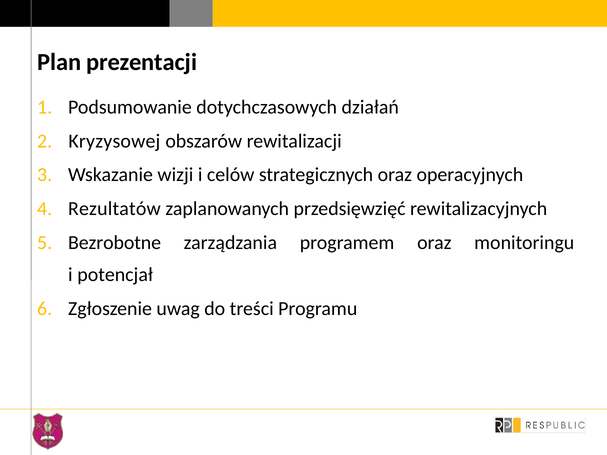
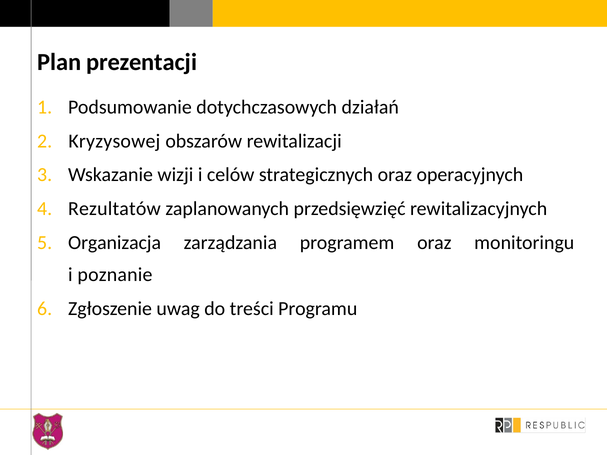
Bezrobotne: Bezrobotne -> Organizacja
potencjał: potencjał -> poznanie
